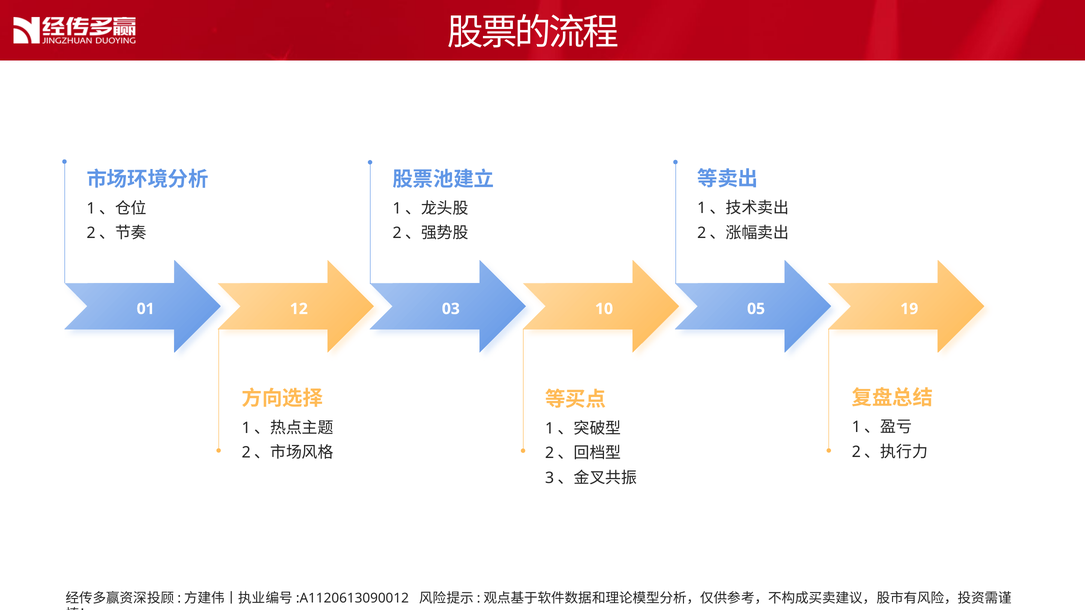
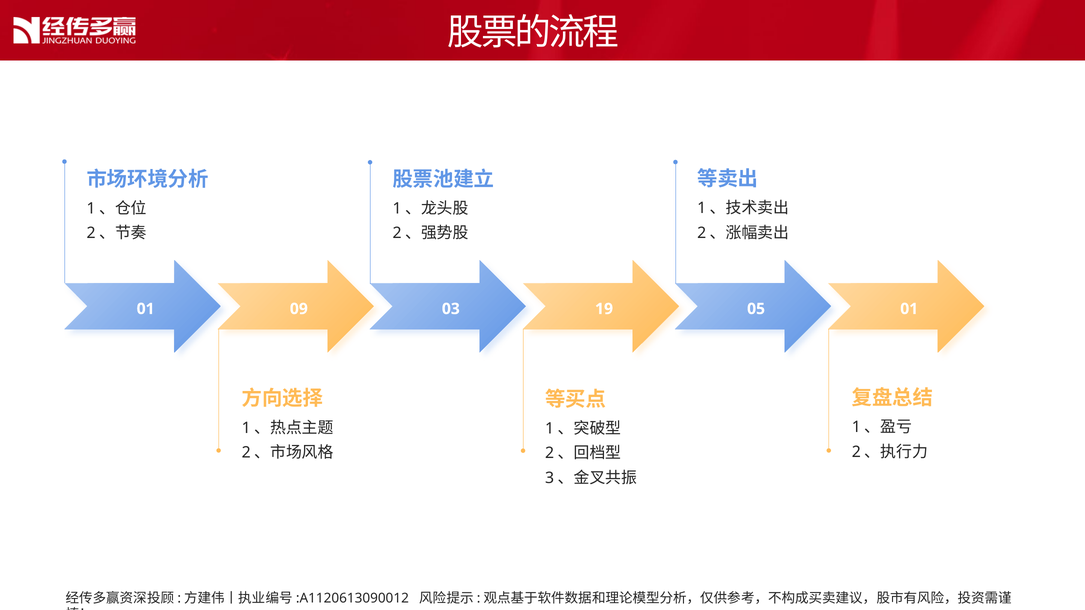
12: 12 -> 09
10: 10 -> 19
05 19: 19 -> 01
